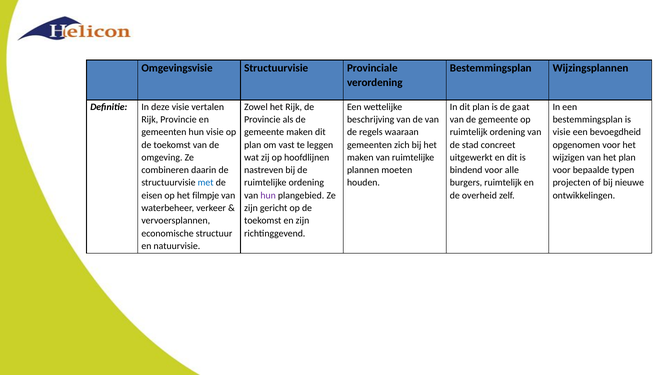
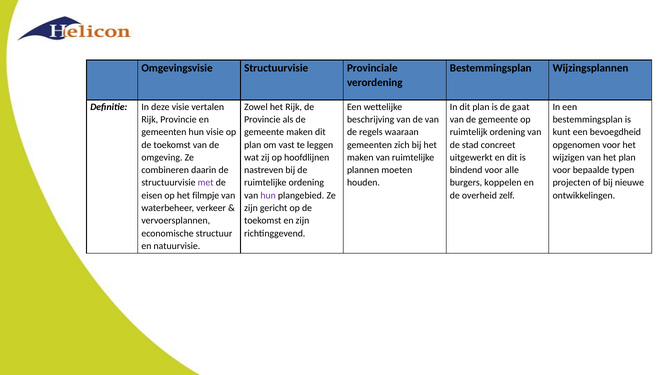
visie at (562, 132): visie -> kunt
met colour: blue -> purple
burgers ruimtelijk: ruimtelijk -> koppelen
